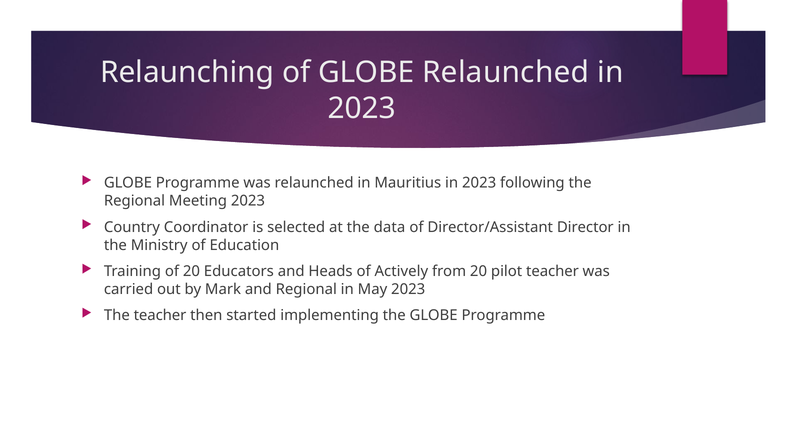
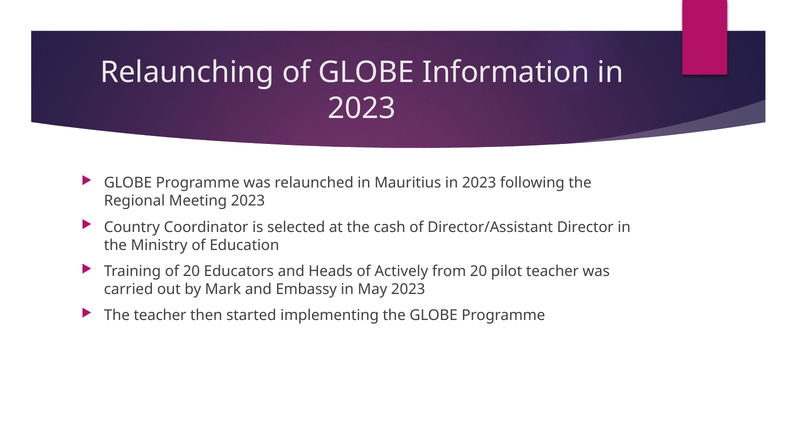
GLOBE Relaunched: Relaunched -> Information
data: data -> cash
and Regional: Regional -> Embassy
